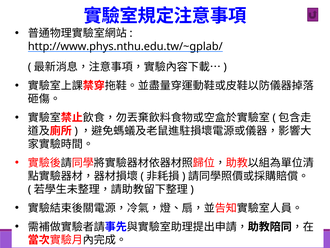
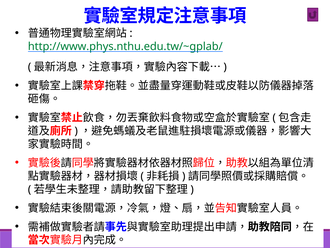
http://www.phys.nthu.edu.tw/~gplab/ colour: black -> green
